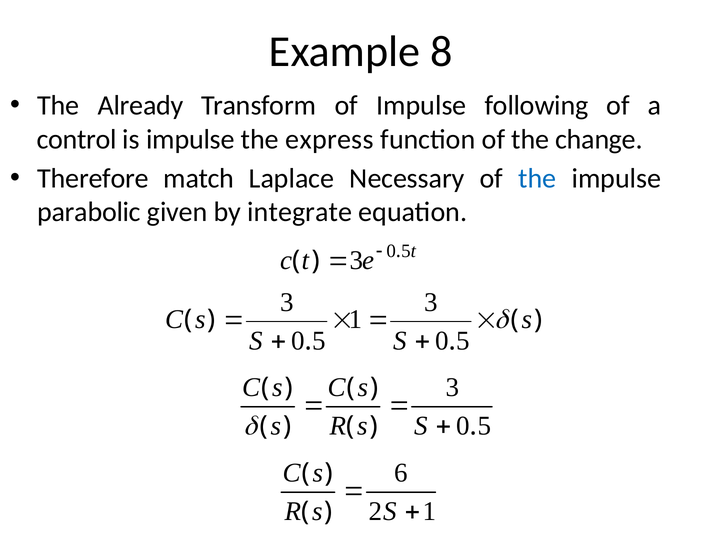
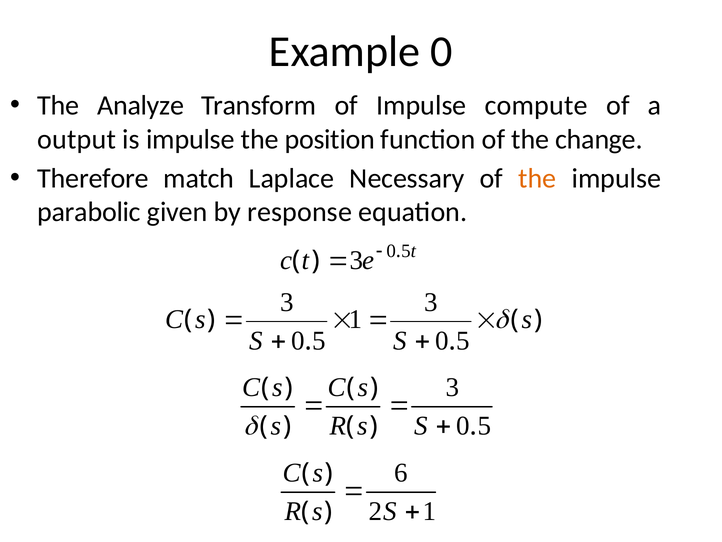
Example 8: 8 -> 0
Already: Already -> Analyze
following: following -> compute
control: control -> output
express: express -> position
the at (537, 178) colour: blue -> orange
integrate: integrate -> response
